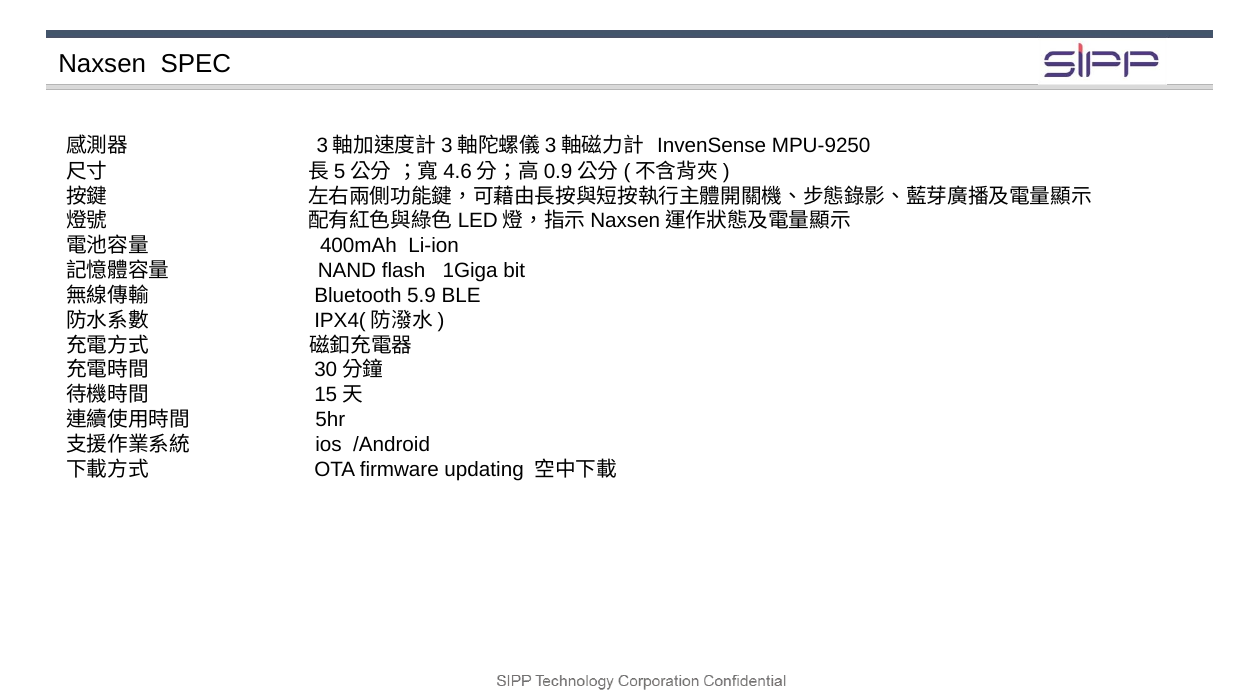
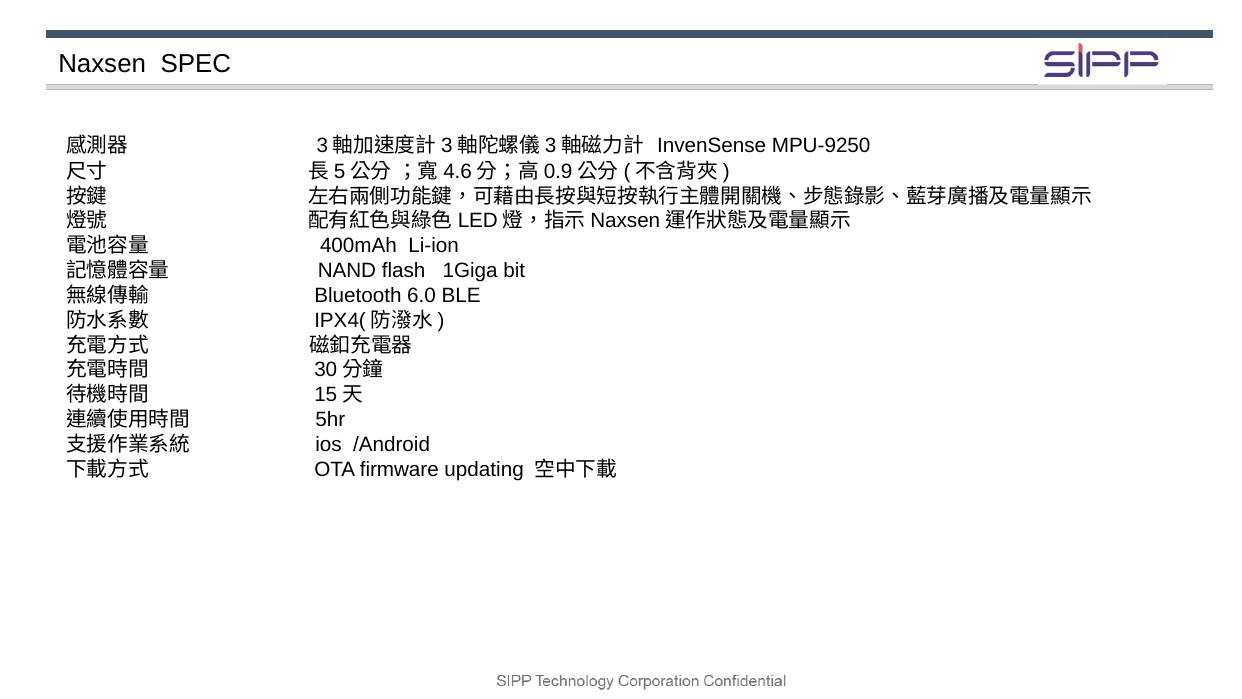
5.9: 5.9 -> 6.0
